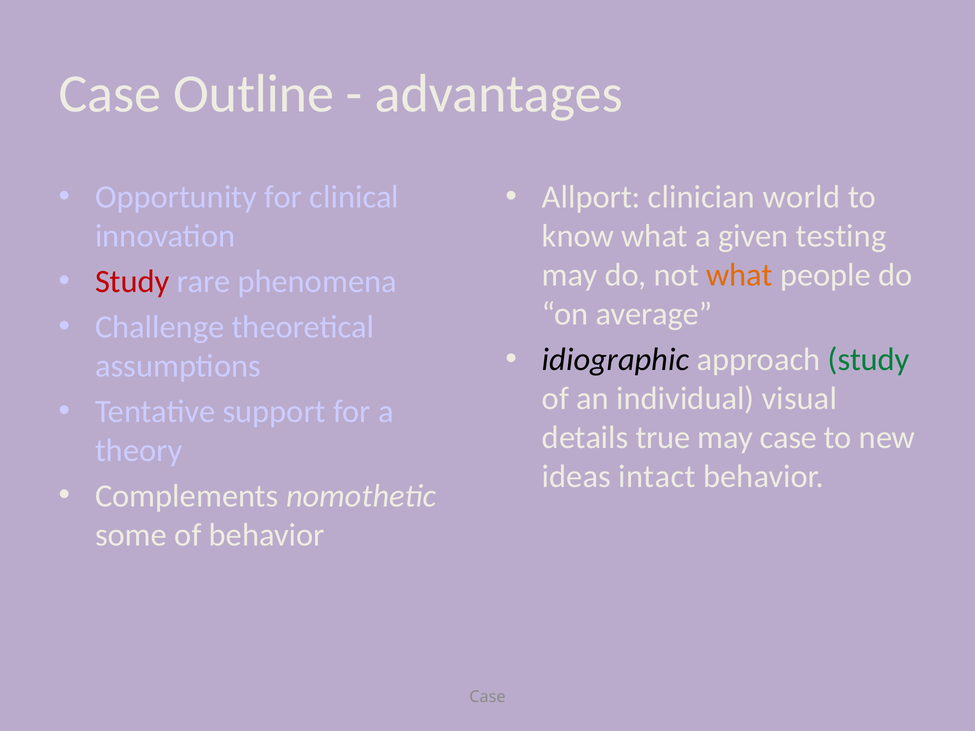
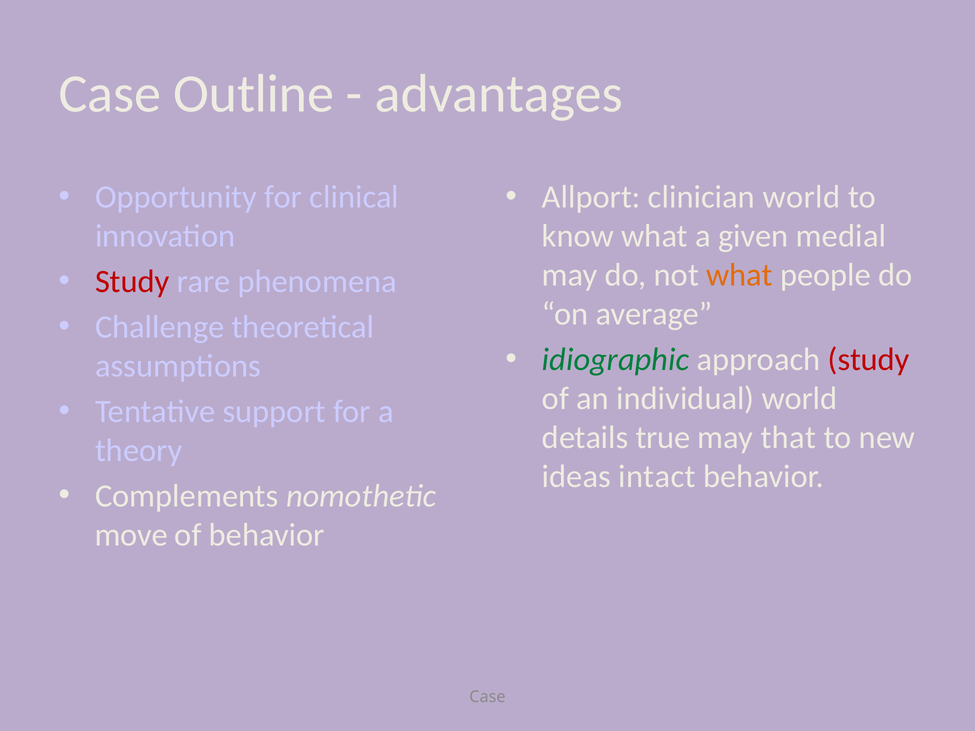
testing: testing -> medial
idiographic colour: black -> green
study at (869, 360) colour: green -> red
individual visual: visual -> world
may case: case -> that
some: some -> move
